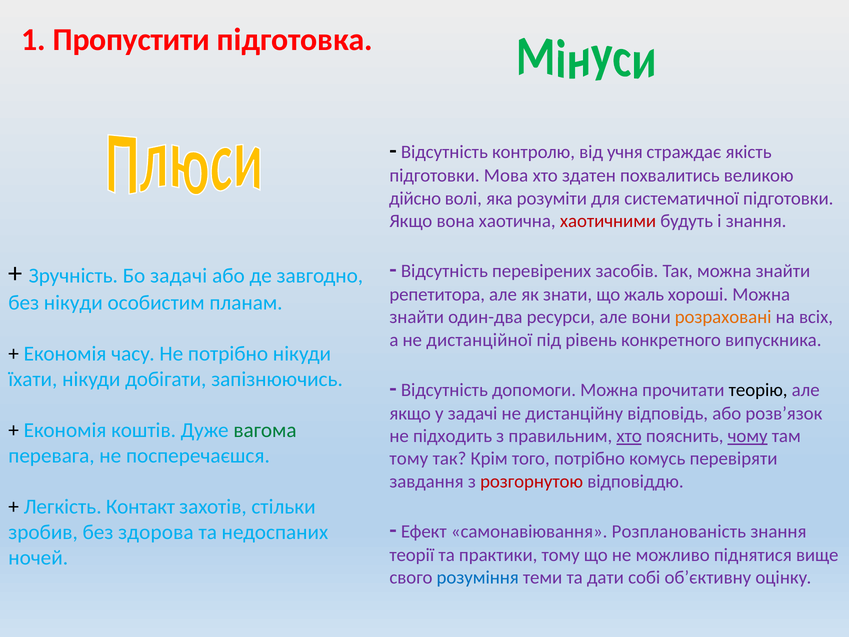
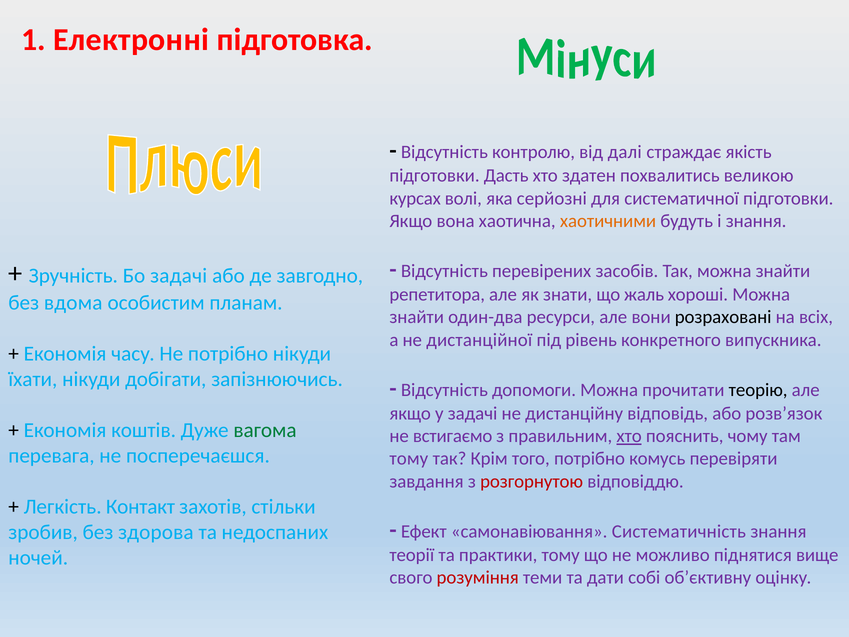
Пропустити: Пропустити -> Електронні
учня: учня -> далі
Мова: Мова -> Дасть
дійсно: дійсно -> курсах
розуміти: розуміти -> серйозні
хаотичними colour: red -> orange
без нікуди: нікуди -> вдома
розраховані colour: orange -> black
підходить: підходить -> встигаємо
чому underline: present -> none
Розпланованість: Розпланованість -> Систематичність
розуміння colour: blue -> red
